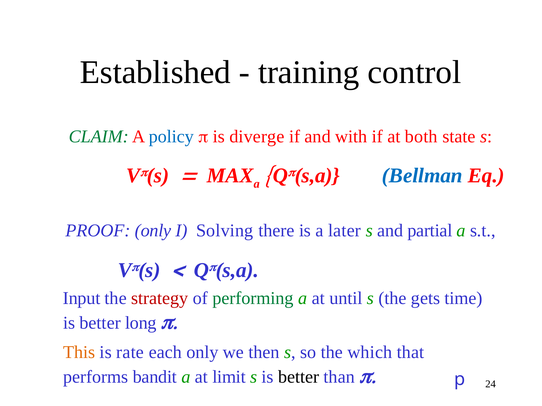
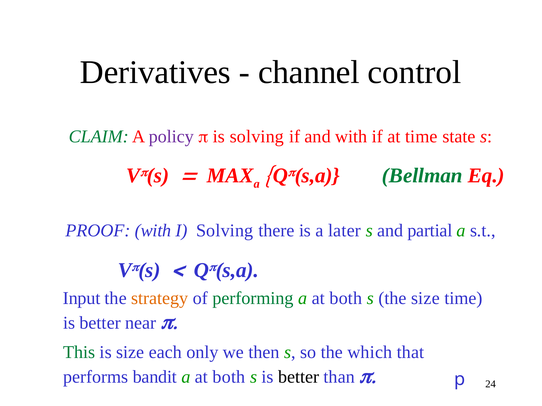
Established: Established -> Derivatives
training: training -> channel
policy colour: blue -> purple
is diverge: diverge -> solving
at both: both -> time
Bellman colour: blue -> green
PROOF only: only -> with
strategy colour: red -> orange
until at (346, 298): until -> both
the gets: gets -> size
long: long -> near
This colour: orange -> green
is rate: rate -> size
limit at (229, 377): limit -> both
